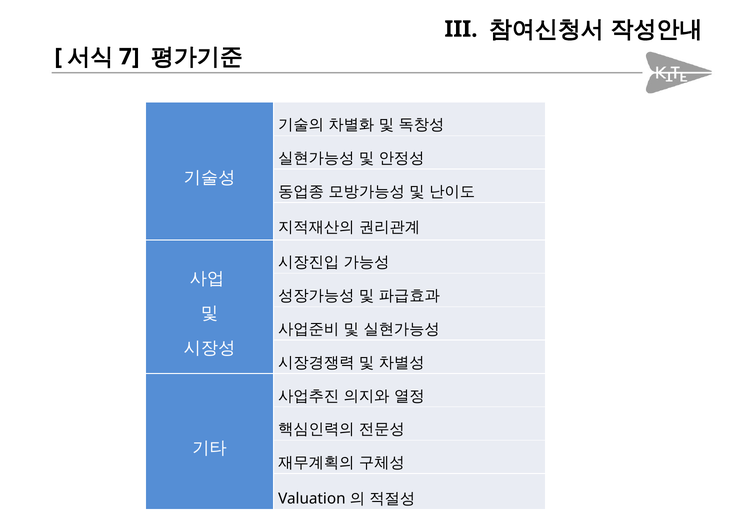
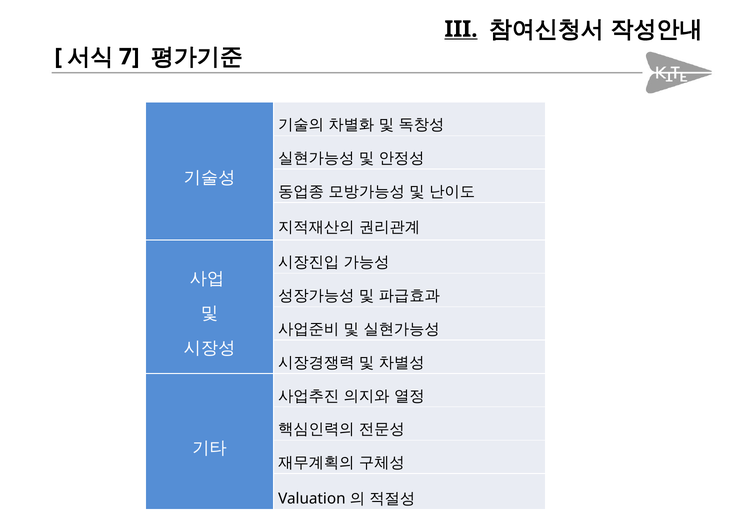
III underline: none -> present
